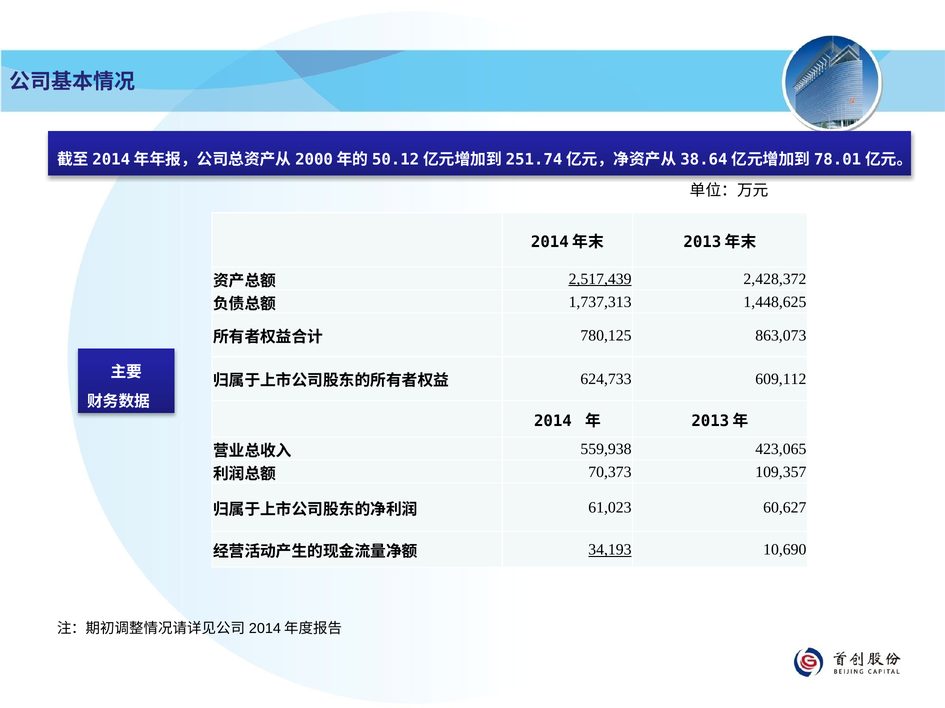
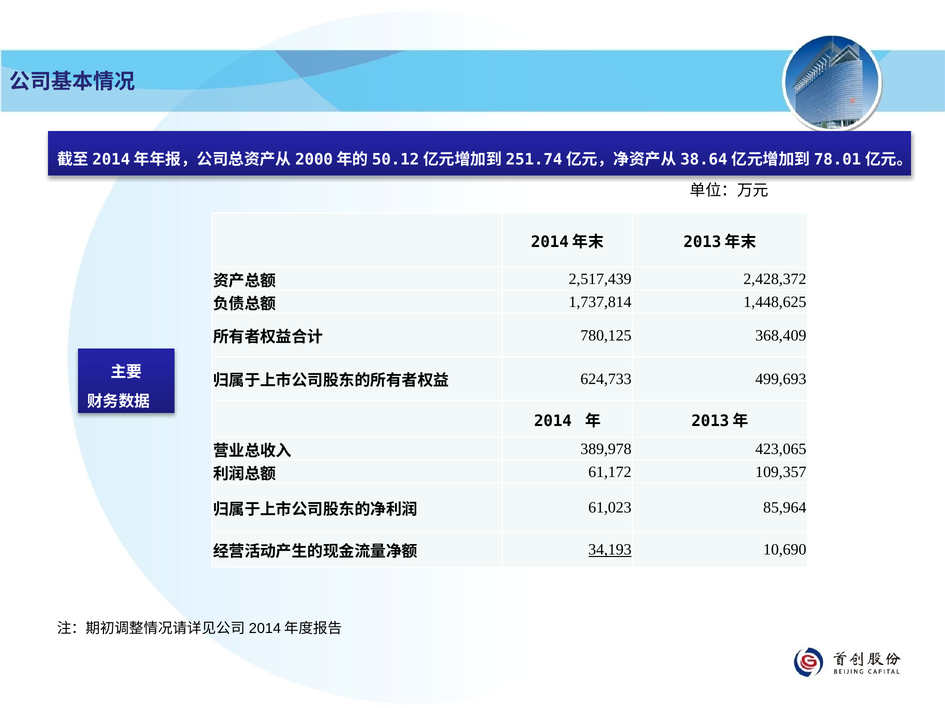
2,517,439 underline: present -> none
1,737,313: 1,737,313 -> 1,737,814
863,073: 863,073 -> 368,409
609,112: 609,112 -> 499,693
559,938: 559,938 -> 389,978
70,373: 70,373 -> 61,172
60,627: 60,627 -> 85,964
